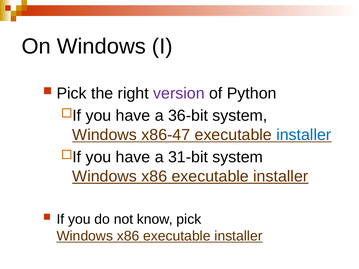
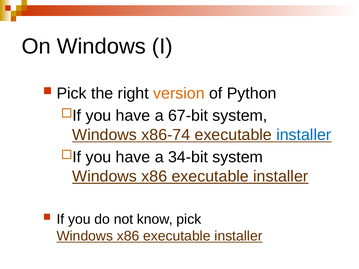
version colour: purple -> orange
36-bit: 36-bit -> 67-bit
x86-47: x86-47 -> x86-74
31-bit: 31-bit -> 34-bit
